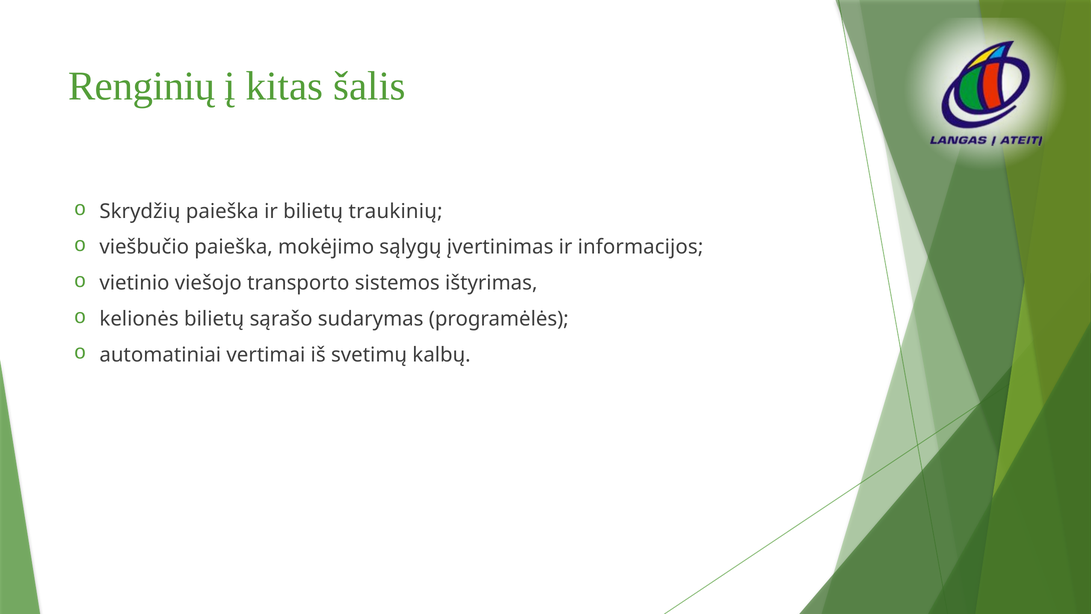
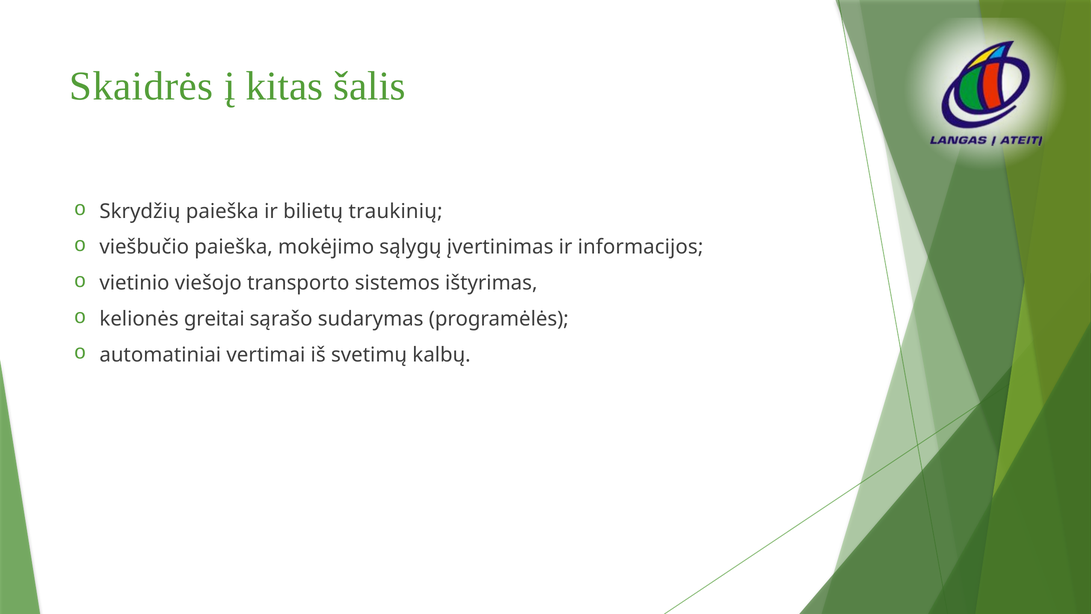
Renginių: Renginių -> Skaidrės
kelionės bilietų: bilietų -> greitai
